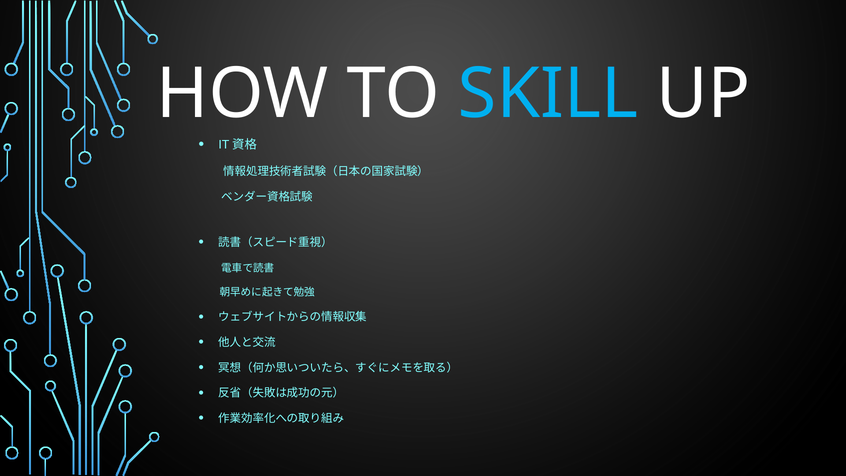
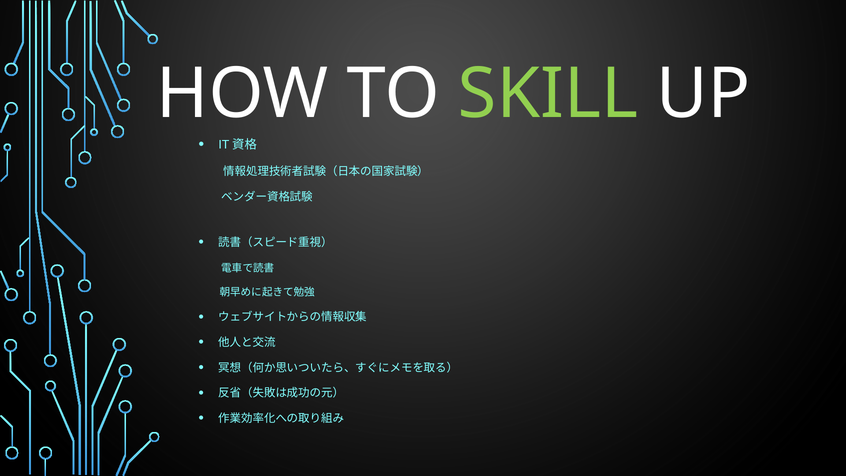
SKILL colour: light blue -> light green
